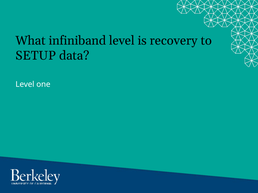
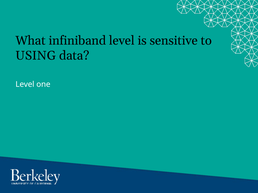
recovery: recovery -> sensitive
SETUP: SETUP -> USING
